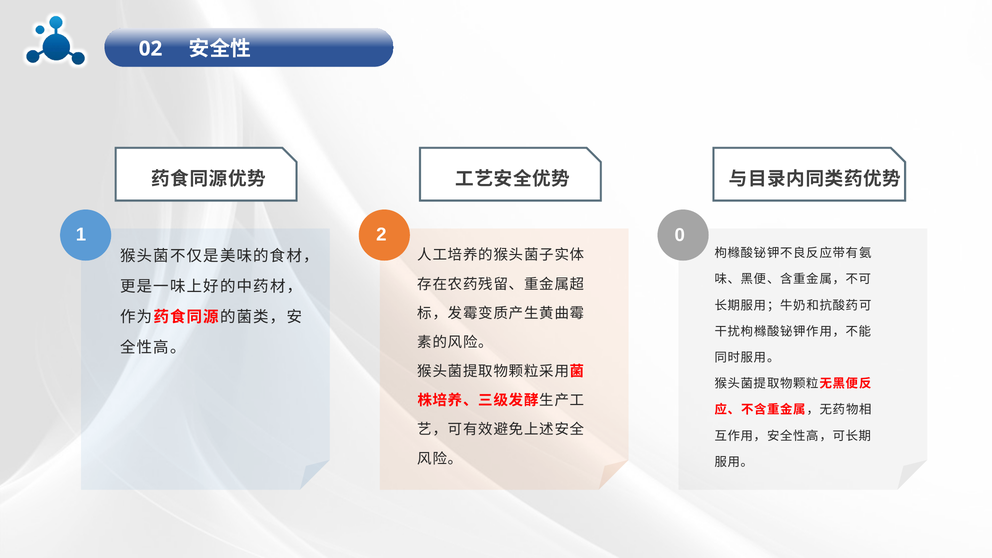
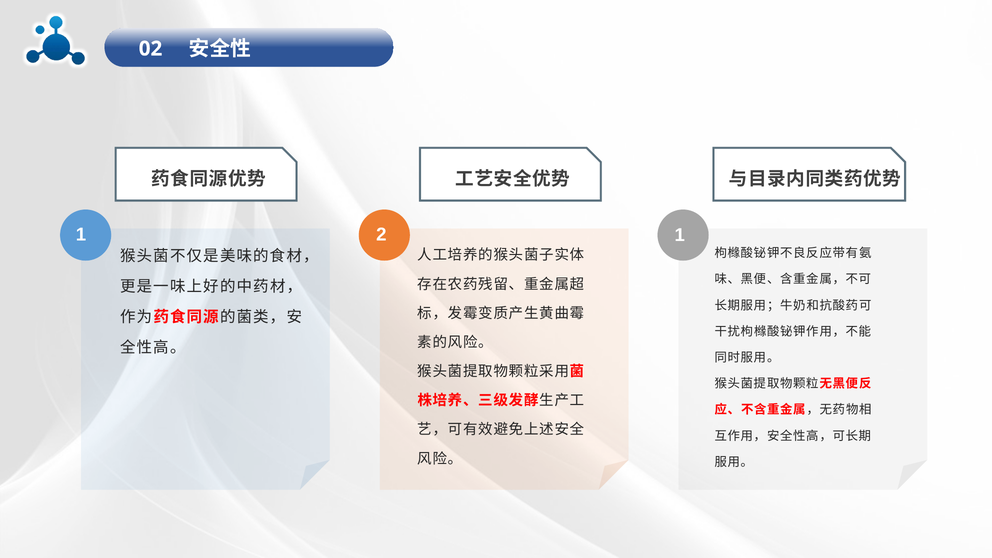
2 0: 0 -> 1
